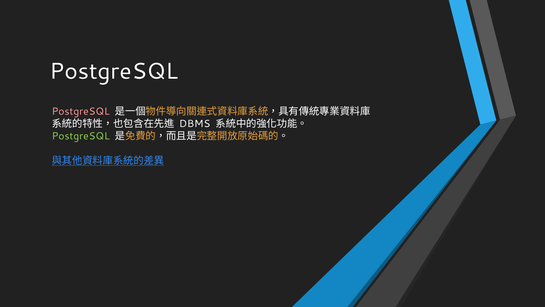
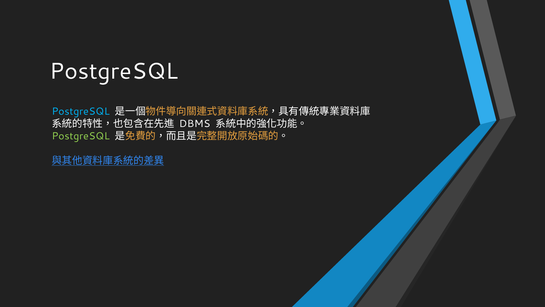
PostgreSQL at (81, 111) colour: pink -> light blue
